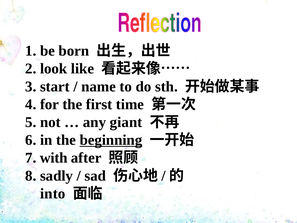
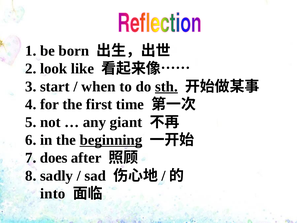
name: name -> when
sth underline: none -> present
with: with -> does
